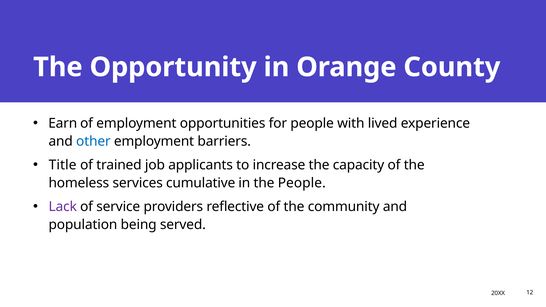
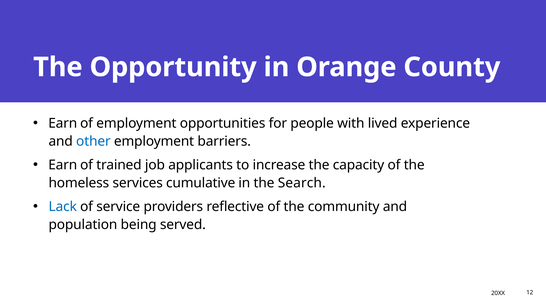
Title at (63, 165): Title -> Earn
the People: People -> Search
Lack colour: purple -> blue
